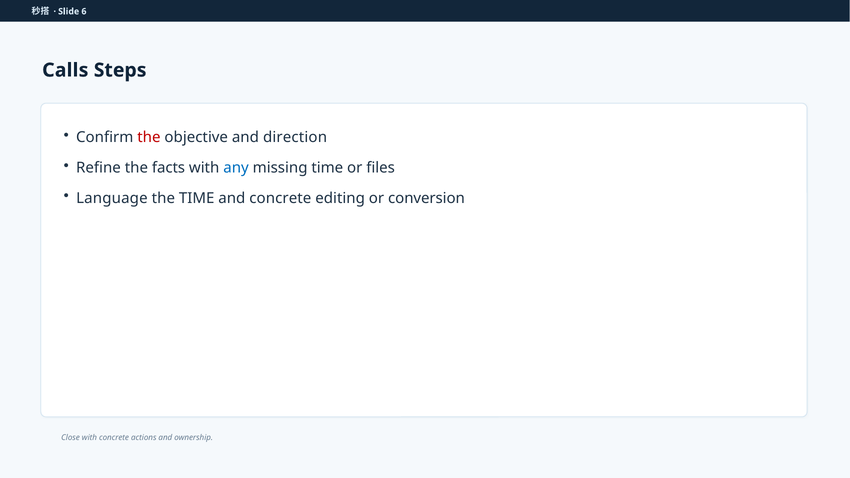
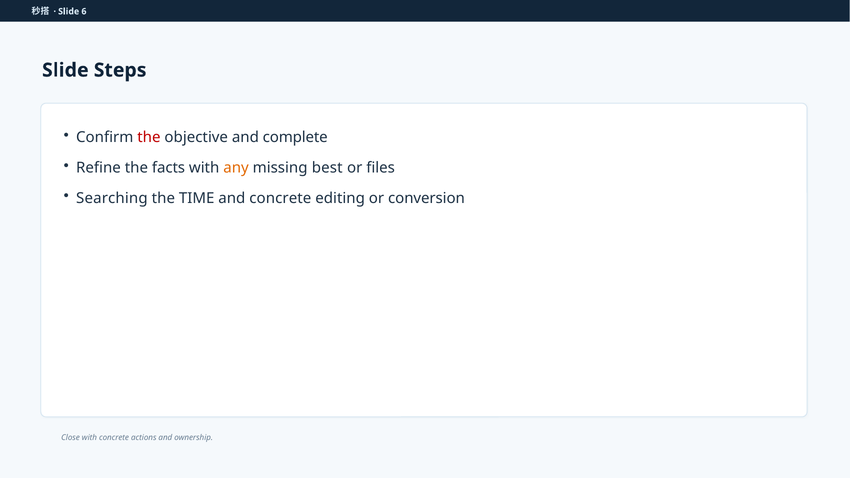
Calls at (65, 70): Calls -> Slide
direction: direction -> complete
any colour: blue -> orange
missing time: time -> best
Language: Language -> Searching
